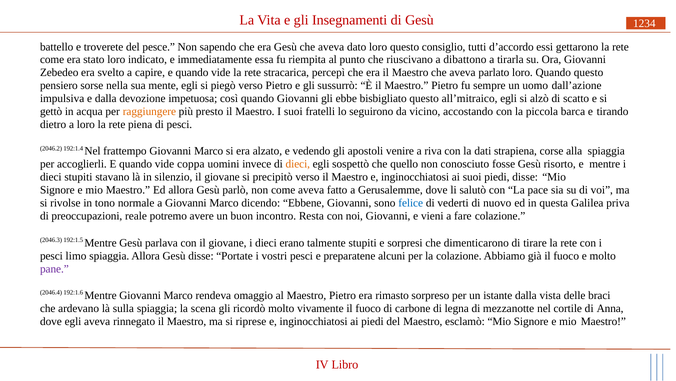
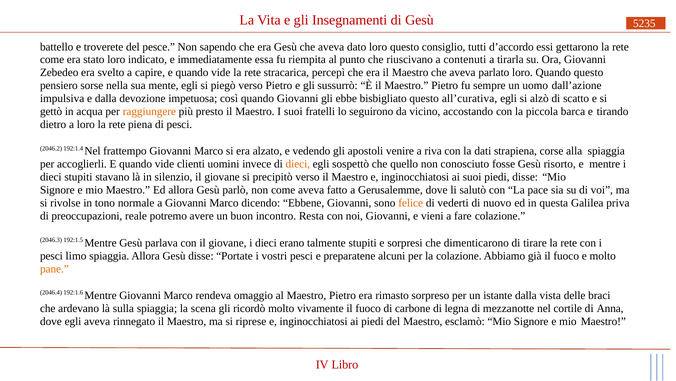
1234: 1234 -> 5235
dibattono: dibattono -> contenuti
all’mitraico: all’mitraico -> all’curativa
coppa: coppa -> clienti
felice colour: blue -> orange
pane colour: purple -> orange
